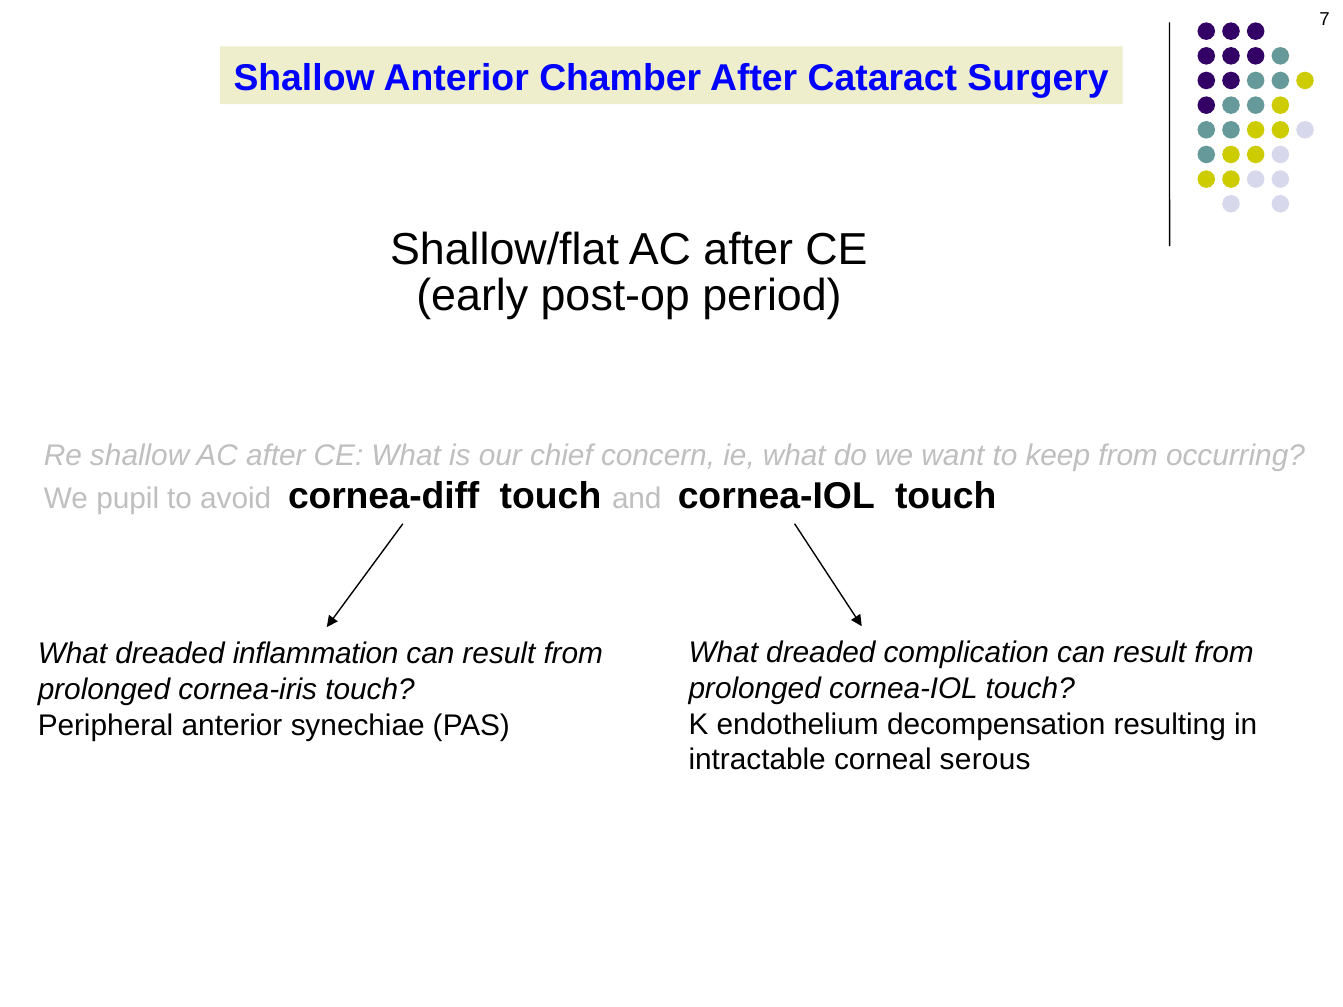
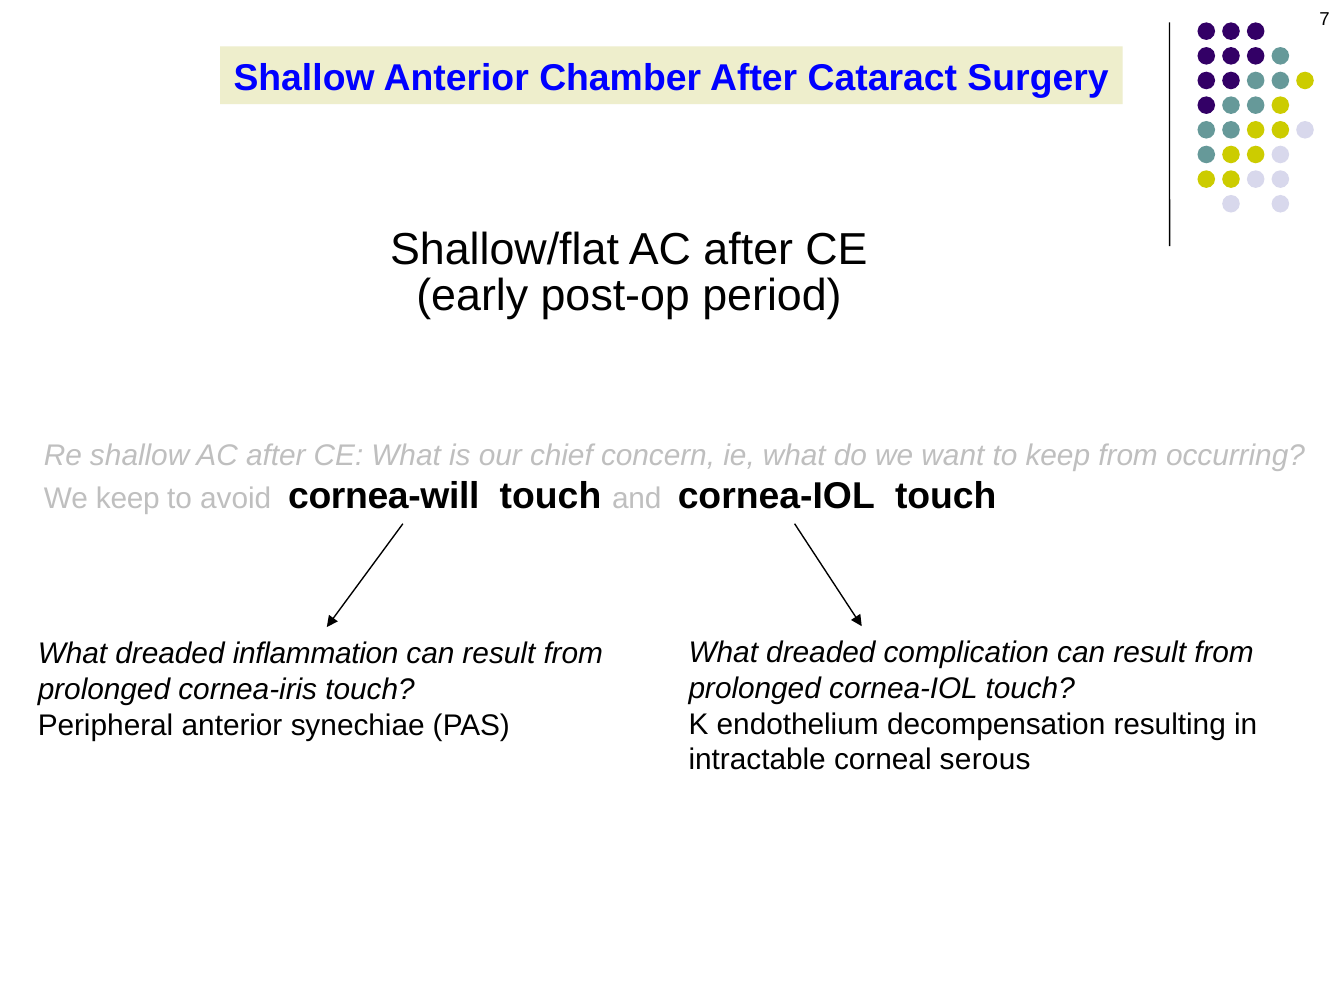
We pupil: pupil -> keep
cornea-diff: cornea-diff -> cornea-will
